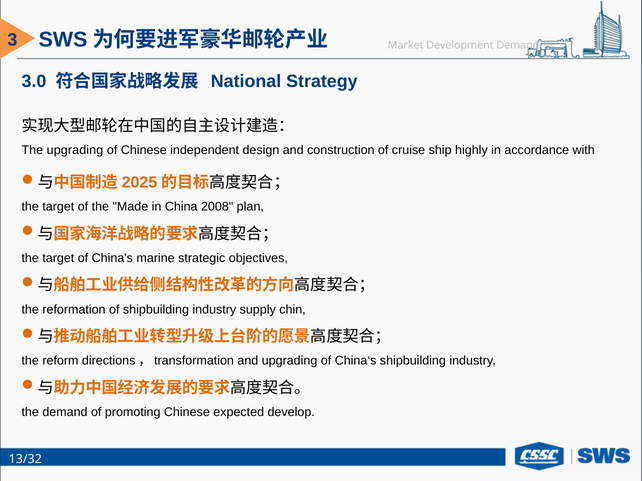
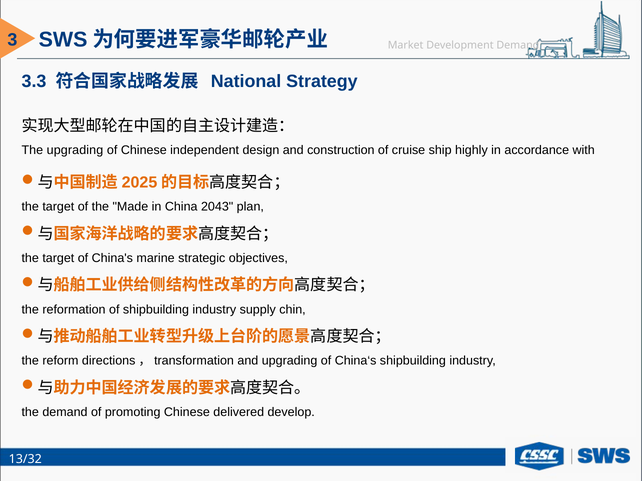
3.0: 3.0 -> 3.3
2008: 2008 -> 2043
expected: expected -> delivered
